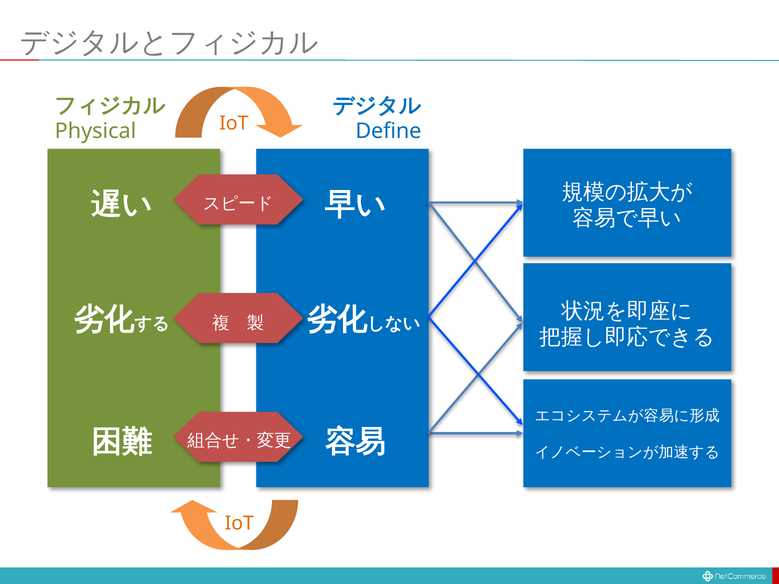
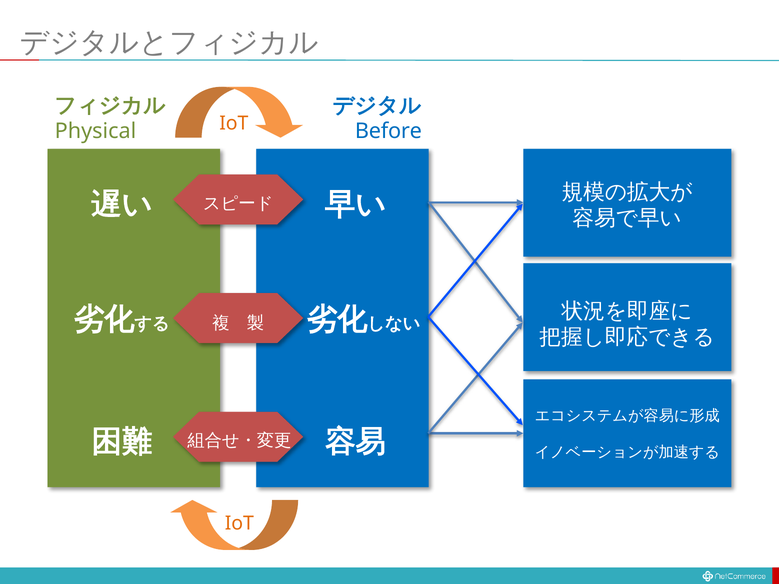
Define: Define -> Before
